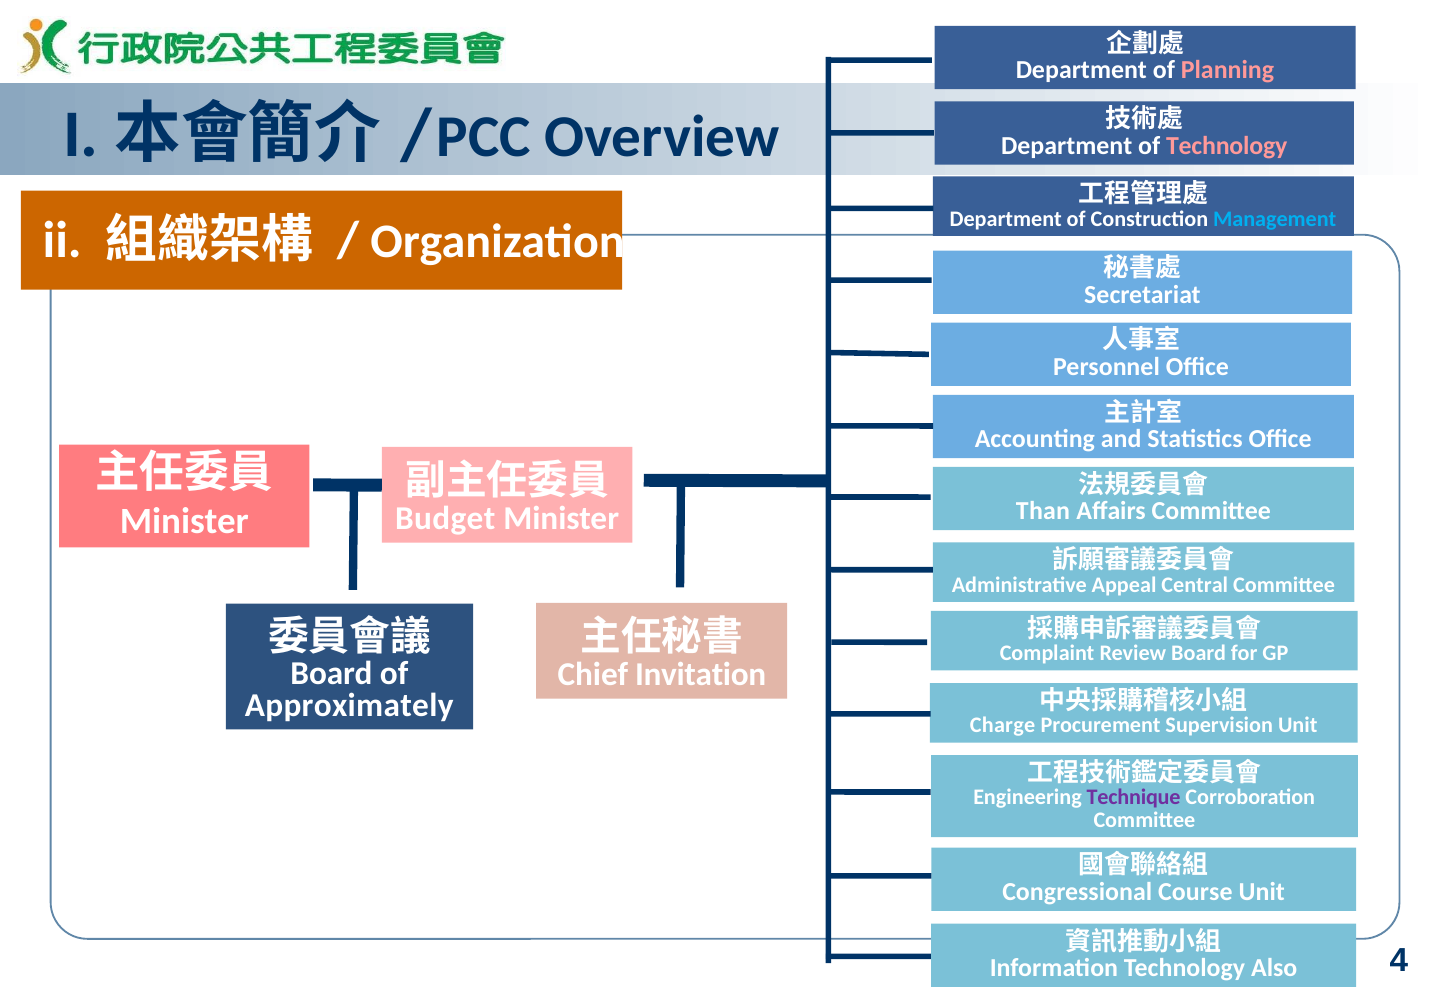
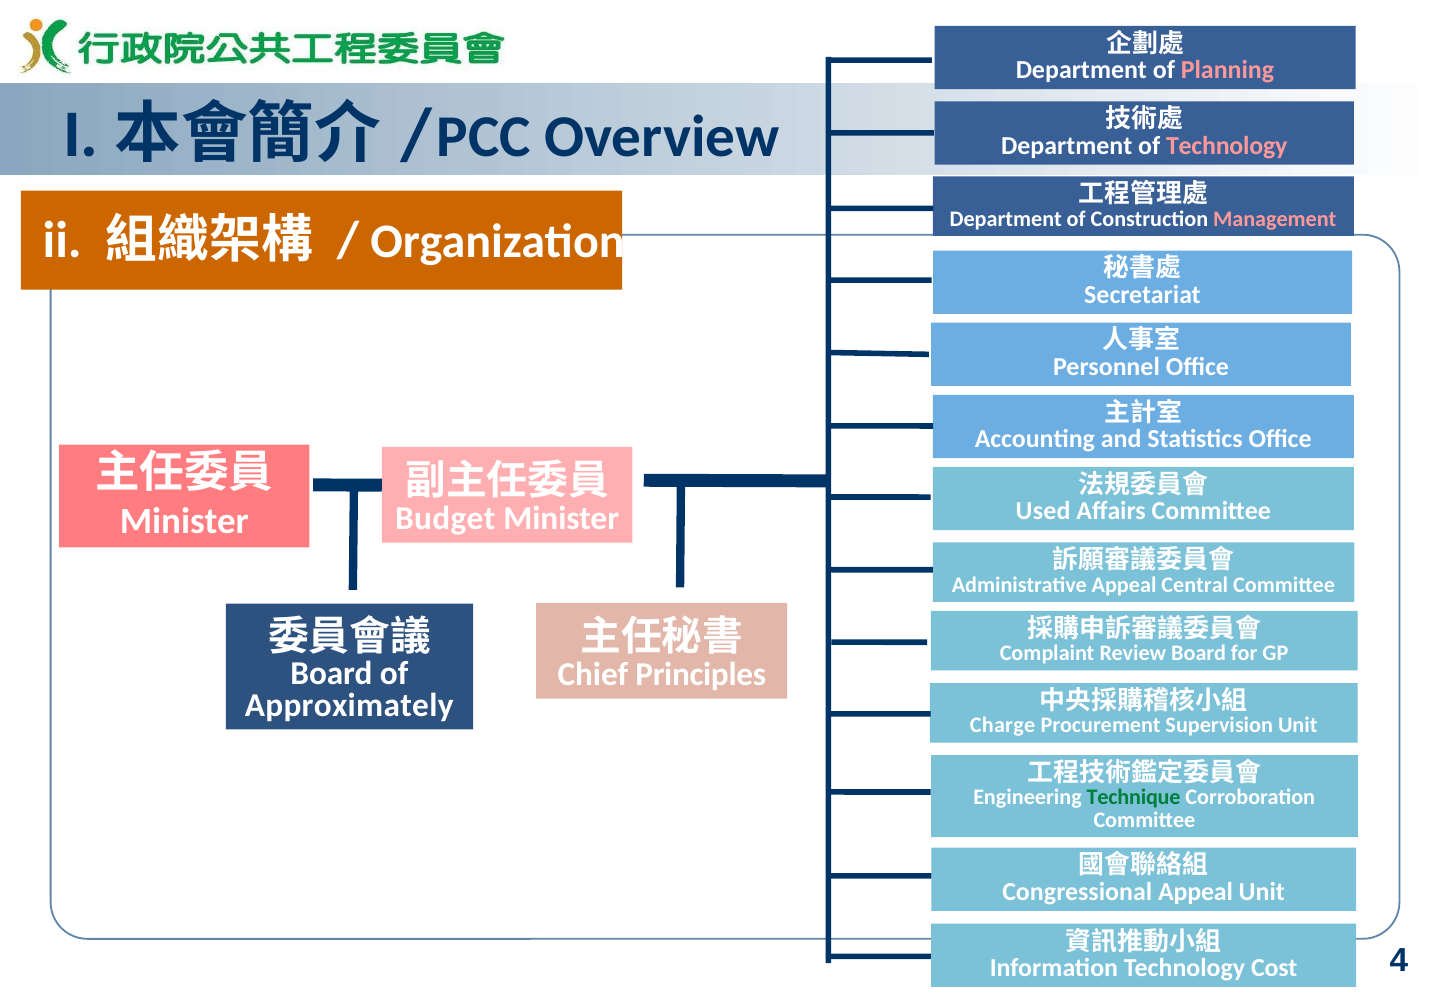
Management colour: light blue -> pink
Than: Than -> Used
Invitation: Invitation -> Principles
Technique colour: purple -> green
Congressional Course: Course -> Appeal
Also: Also -> Cost
